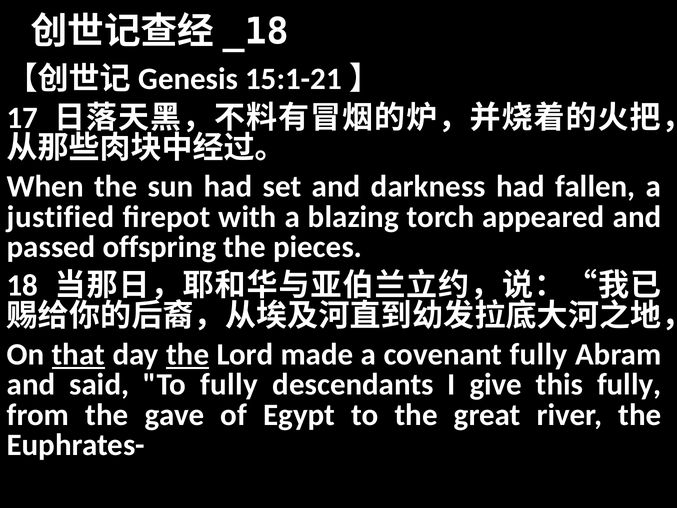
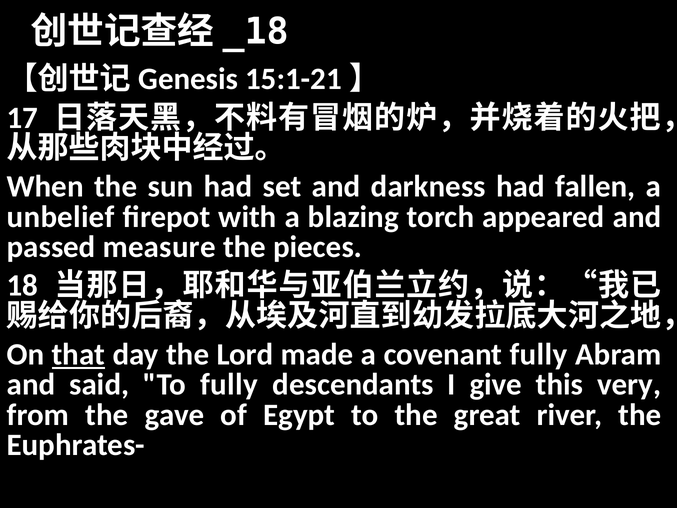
justified: justified -> unbelief
offspring: offspring -> measure
the at (188, 354) underline: present -> none
this fully: fully -> very
